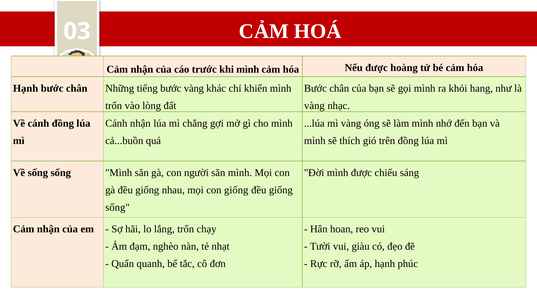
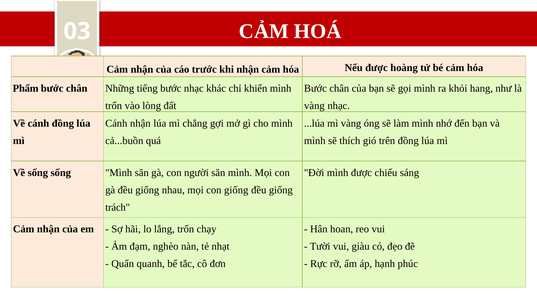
khi mình: mình -> nhận
Hạnh at (26, 88): Hạnh -> Phẩm
bước vàng: vàng -> nhạc
sống at (118, 207): sống -> trách
